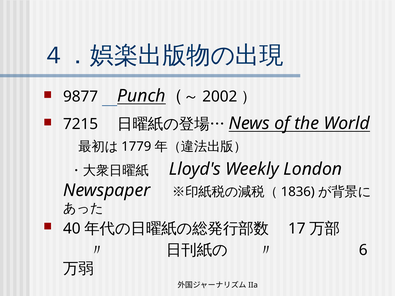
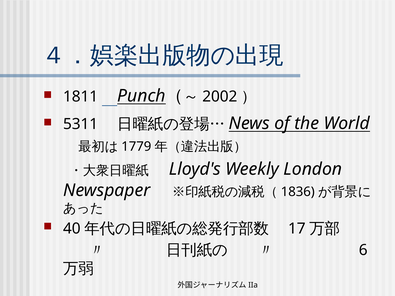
9877: 9877 -> 1811
7215: 7215 -> 5311
